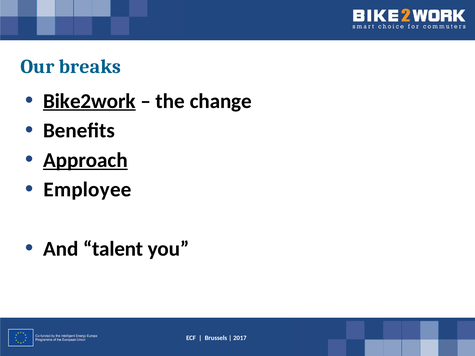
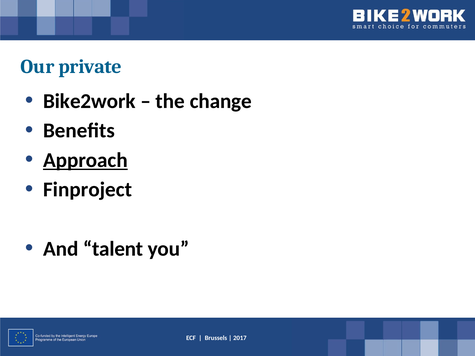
breaks: breaks -> private
Bike2work underline: present -> none
Employee: Employee -> Finproject
